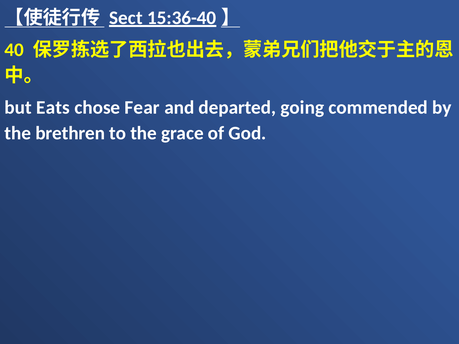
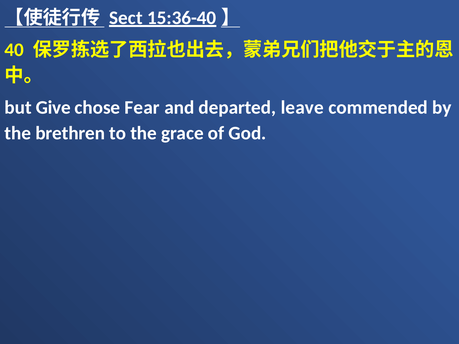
Eats: Eats -> Give
going: going -> leave
